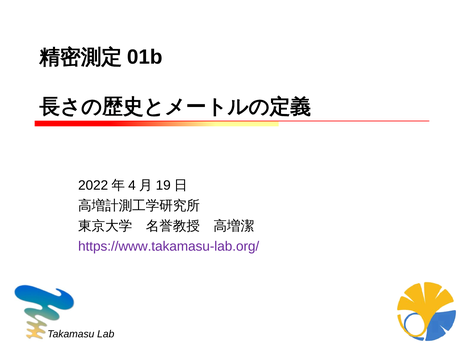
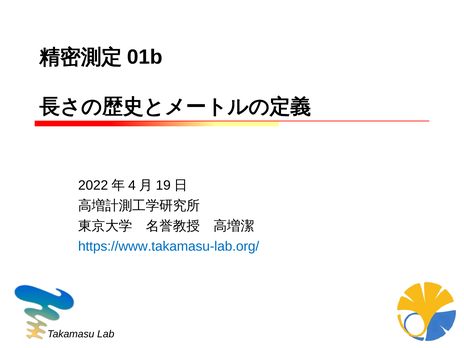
https://www.takamasu-lab.org/ colour: purple -> blue
